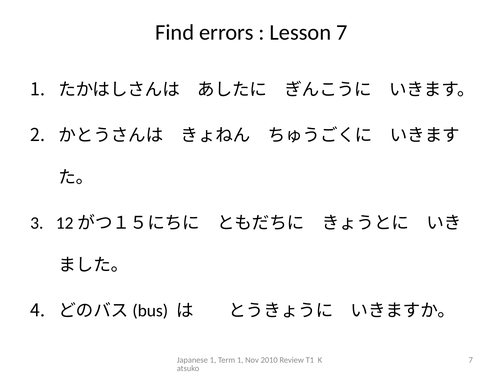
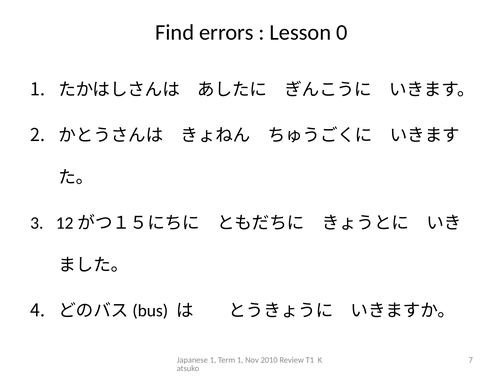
Lesson 7: 7 -> 0
